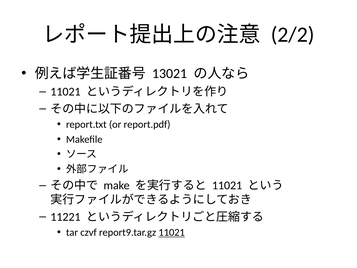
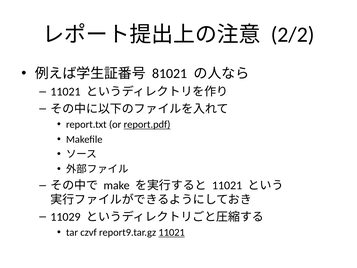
13021: 13021 -> 81021
report.pdf underline: none -> present
11221: 11221 -> 11029
